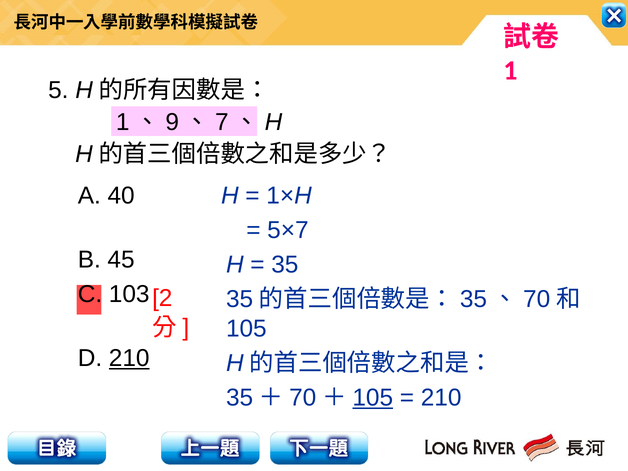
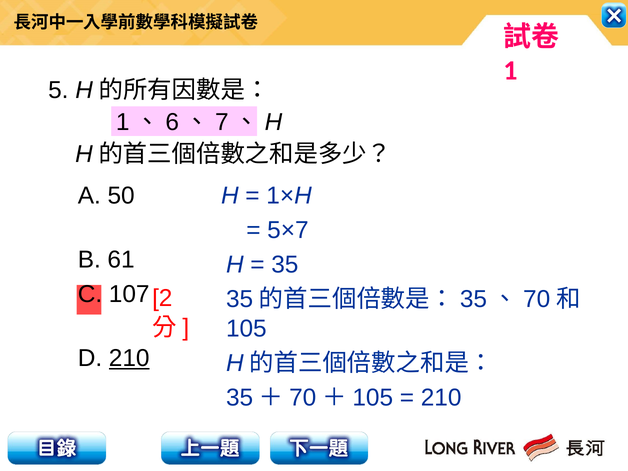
9: 9 -> 6
40: 40 -> 50
45: 45 -> 61
103: 103 -> 107
105 at (373, 398) underline: present -> none
